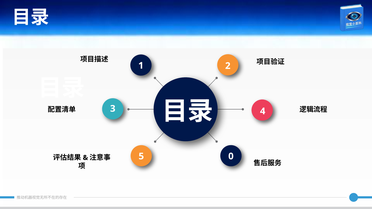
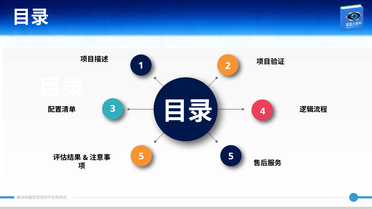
5 0: 0 -> 5
